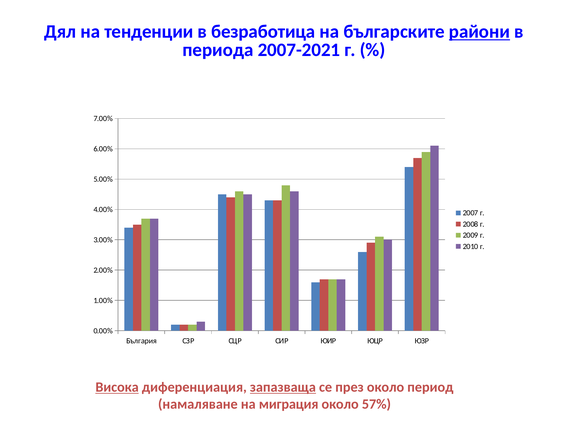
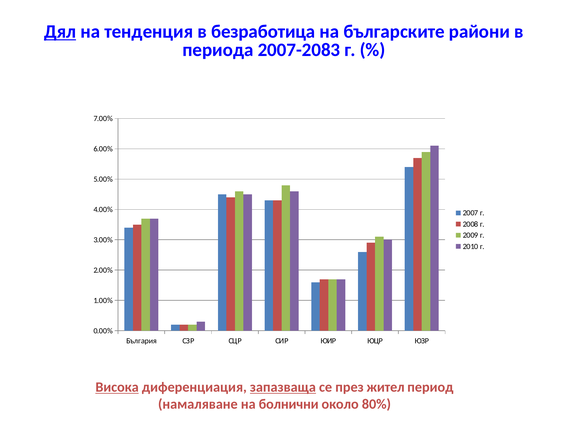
Дял underline: none -> present
тенденции: тенденции -> тенденция
райони underline: present -> none
2007-2021: 2007-2021 -> 2007-2083
през около: около -> жител
миграция: миграция -> болнични
57%: 57% -> 80%
